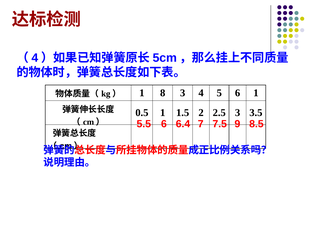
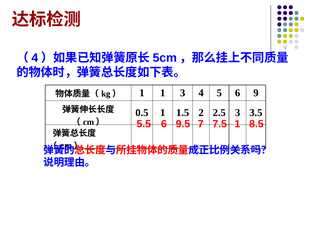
1 8: 8 -> 1
6 1: 1 -> 9
6.4: 6.4 -> 9.5
5.5 9: 9 -> 1
